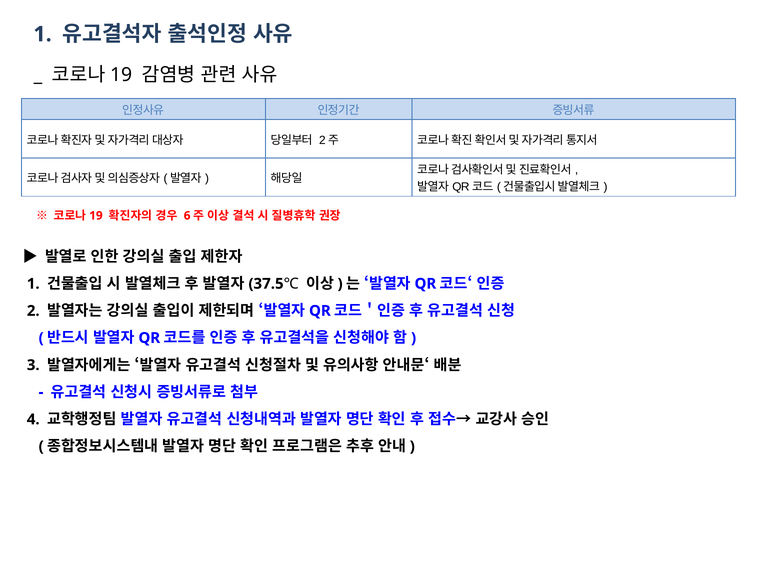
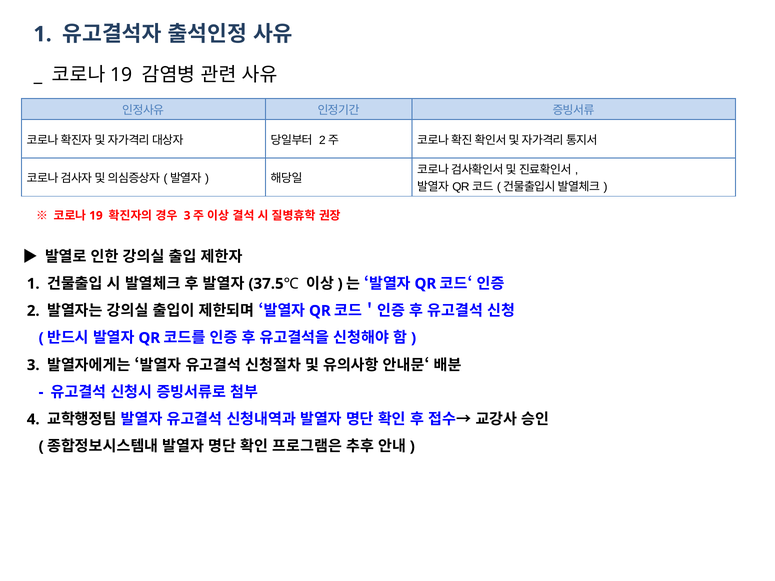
6 at (187, 216): 6 -> 3
